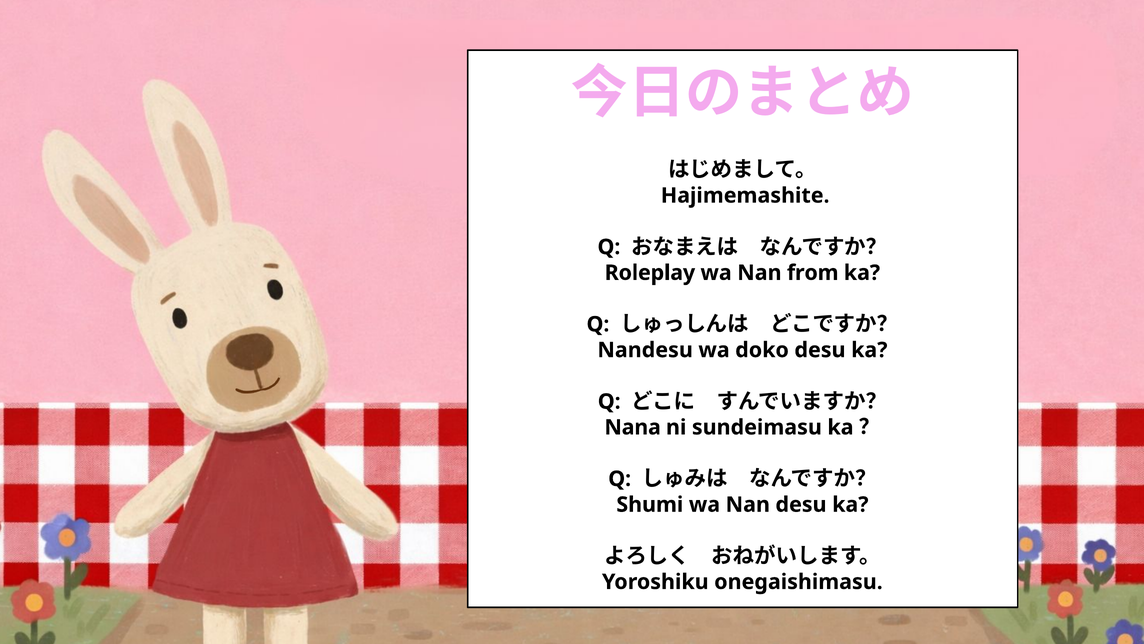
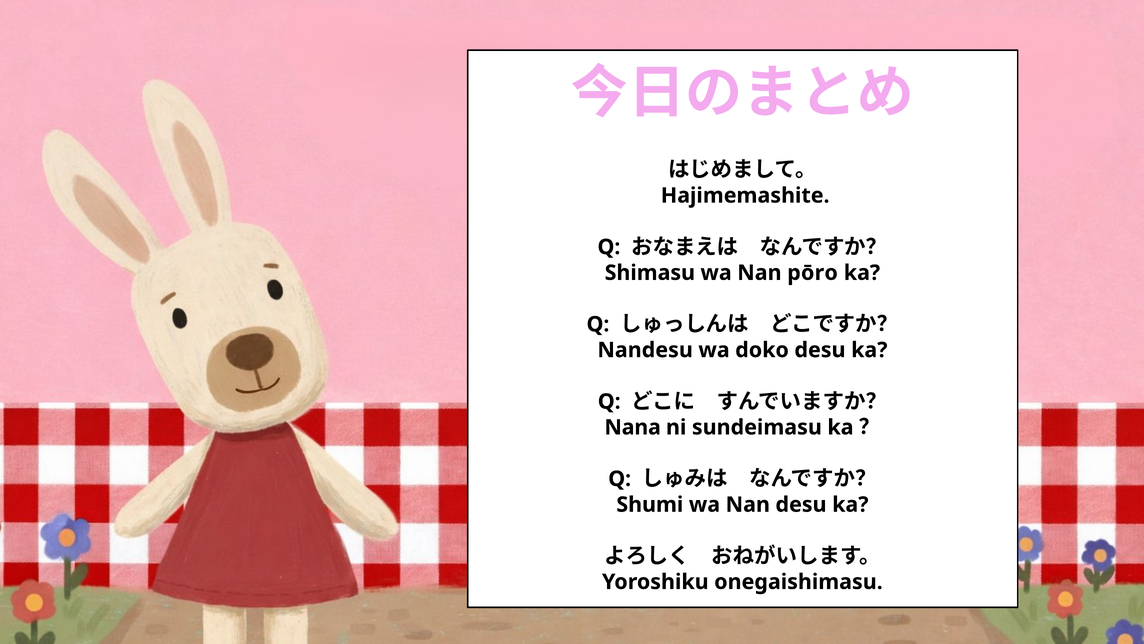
Roleplay: Roleplay -> Shimasu
from: from -> pōro
